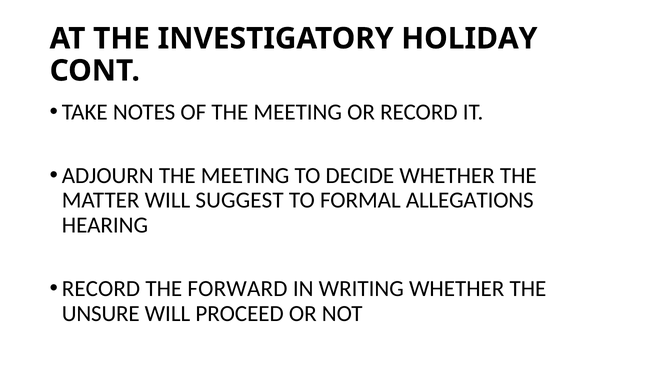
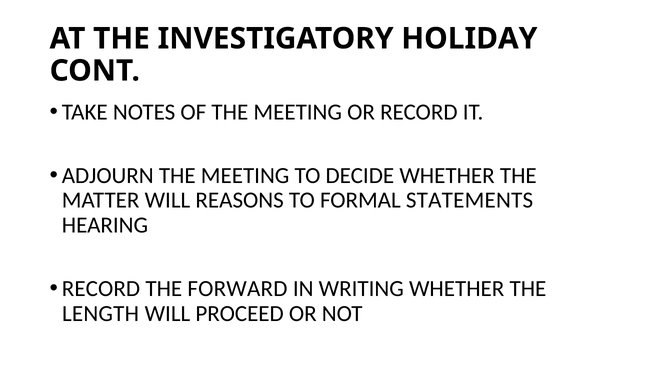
SUGGEST: SUGGEST -> REASONS
ALLEGATIONS: ALLEGATIONS -> STATEMENTS
UNSURE: UNSURE -> LENGTH
